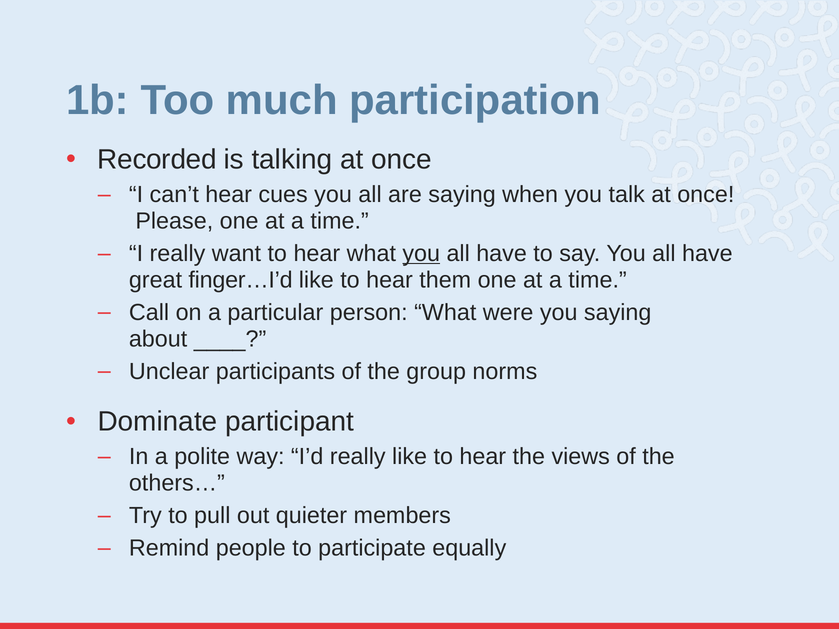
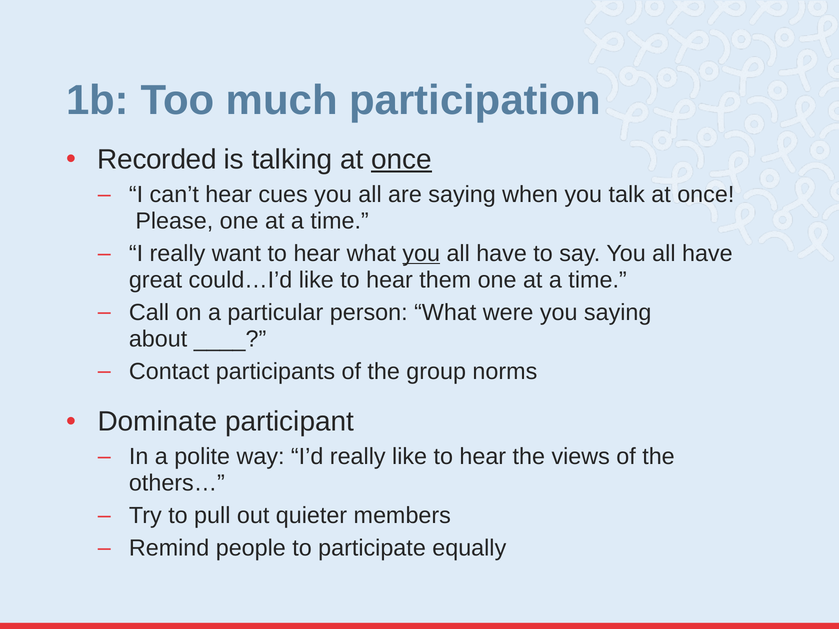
once at (402, 160) underline: none -> present
finger…I’d: finger…I’d -> could…I’d
Unclear: Unclear -> Contact
